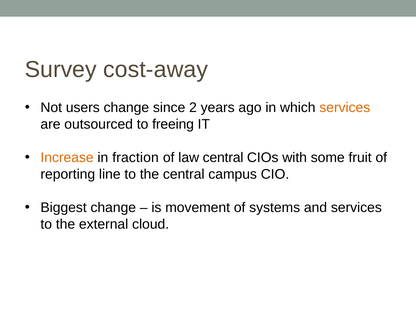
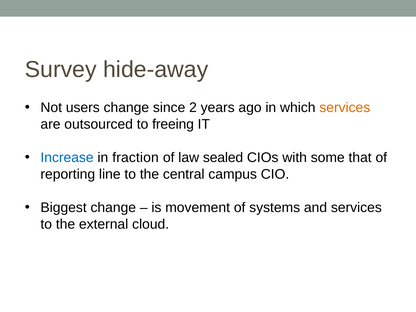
cost-away: cost-away -> hide-away
Increase colour: orange -> blue
law central: central -> sealed
fruit: fruit -> that
